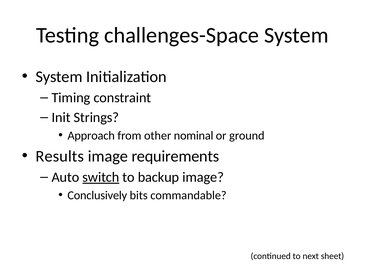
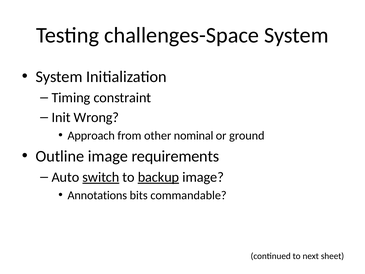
Strings: Strings -> Wrong
Results: Results -> Outline
backup underline: none -> present
Conclusively: Conclusively -> Annotations
